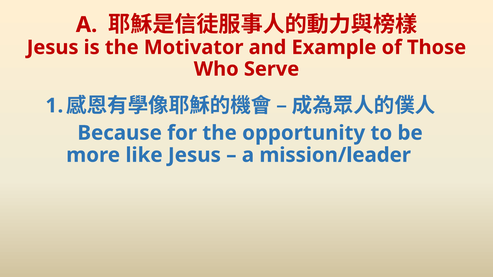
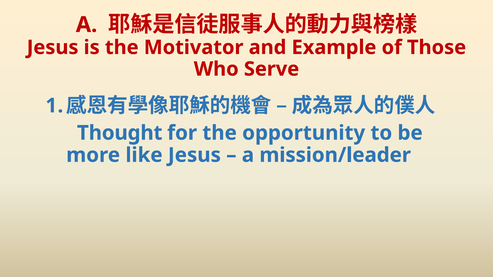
Because: Because -> Thought
